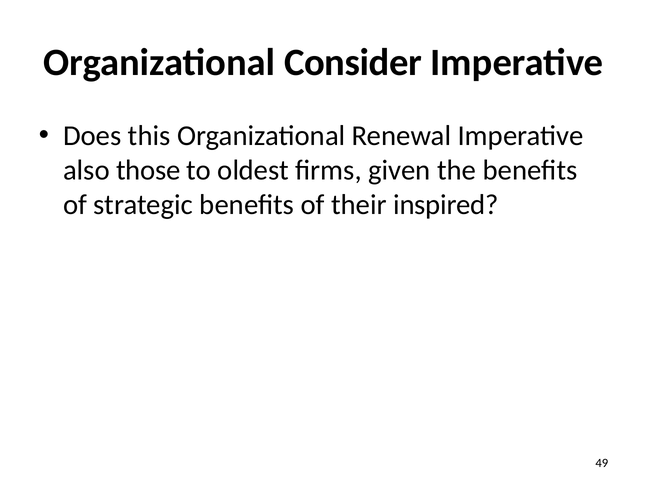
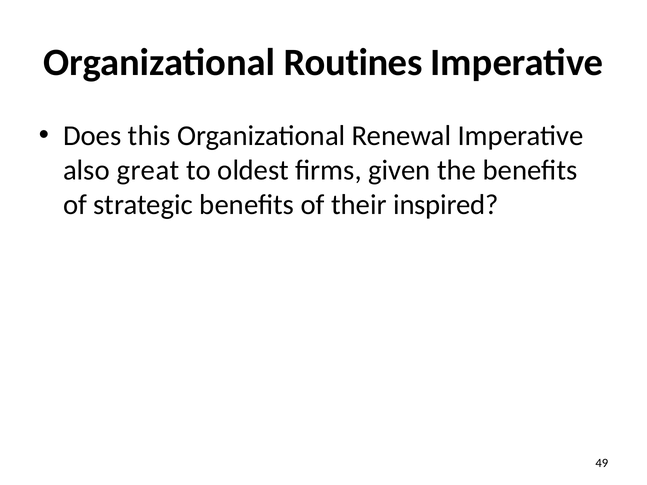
Consider: Consider -> Routines
those: those -> great
